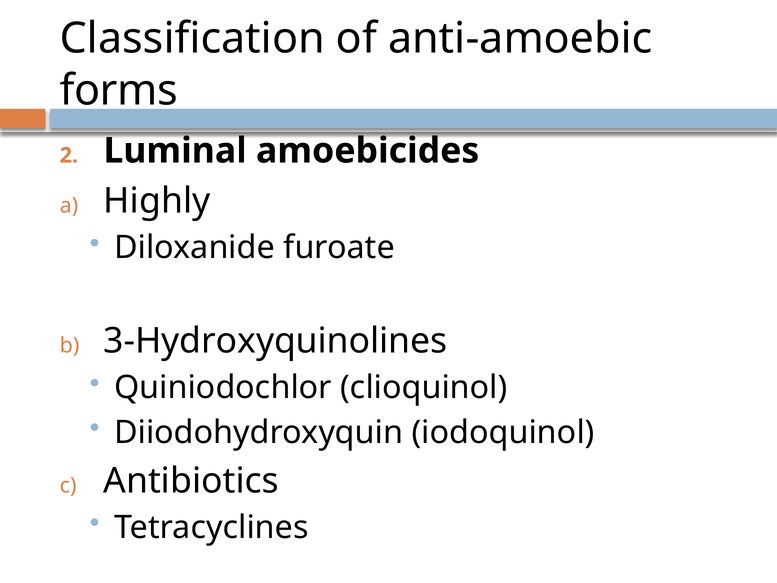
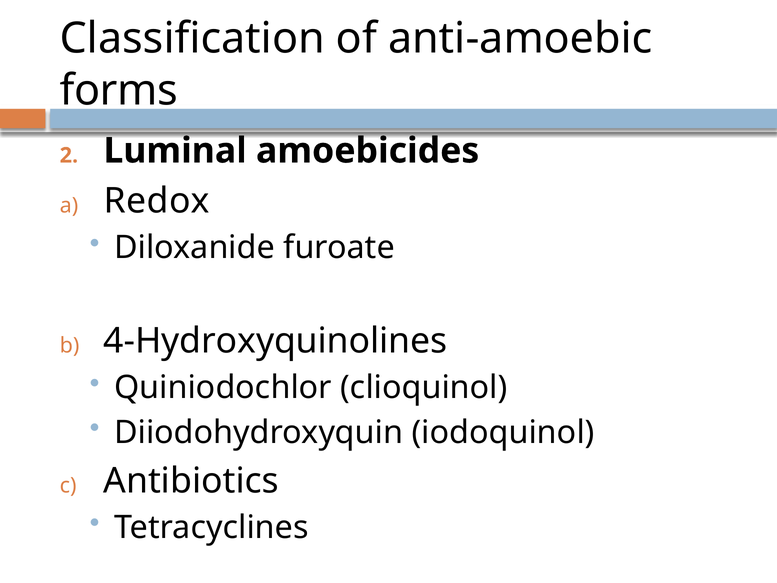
Highly: Highly -> Redox
3-Hydroxyquinolines: 3-Hydroxyquinolines -> 4-Hydroxyquinolines
